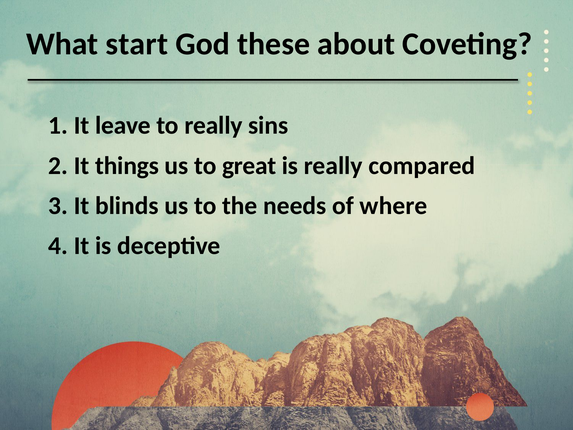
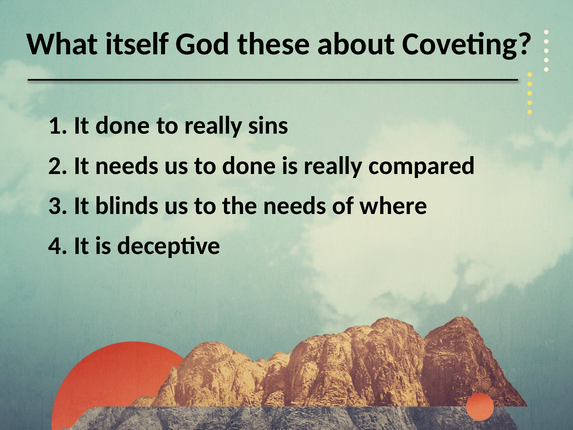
start: start -> itself
It leave: leave -> done
It things: things -> needs
to great: great -> done
